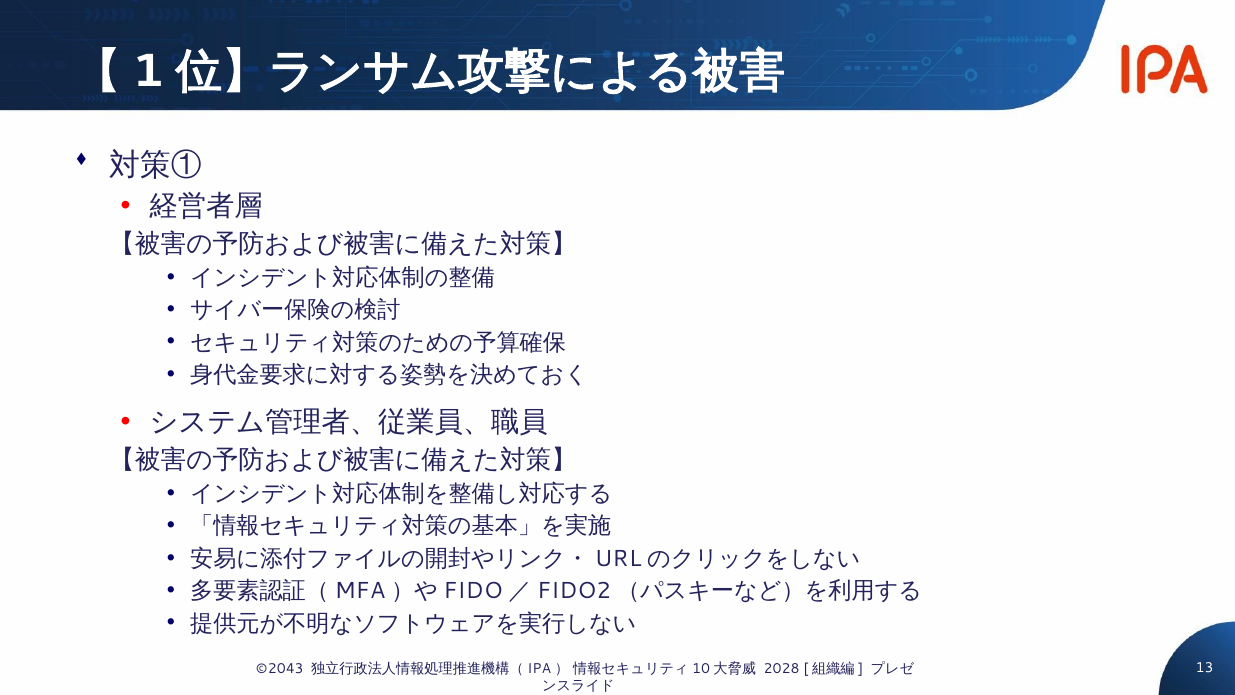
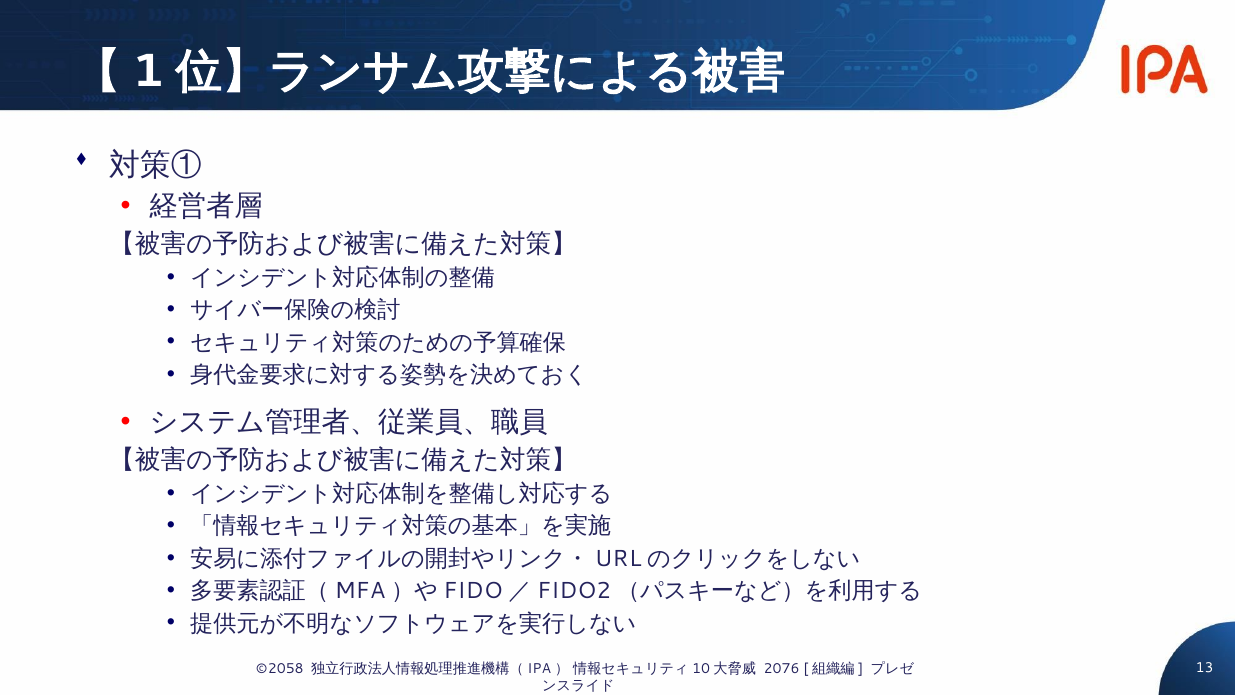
©2043: ©2043 -> ©2058
2028: 2028 -> 2076
